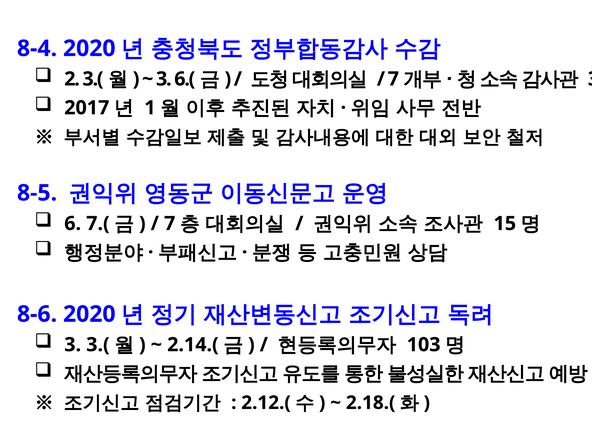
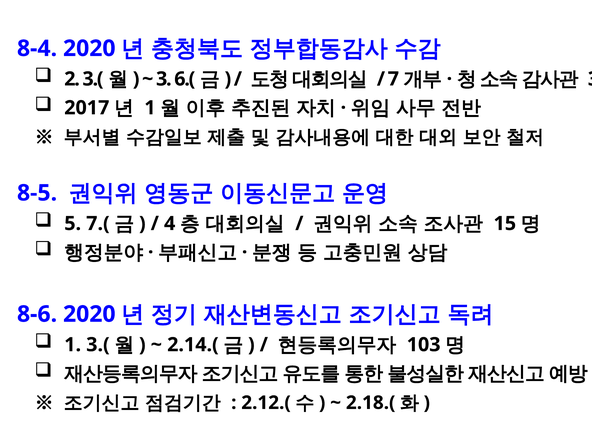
6: 6 -> 5
7 at (170, 224): 7 -> 4
3 at (73, 345): 3 -> 1
